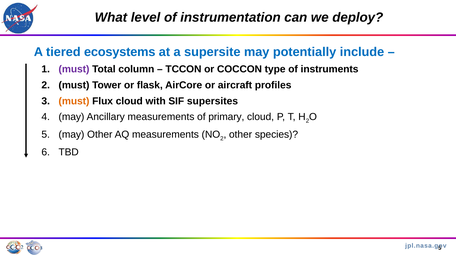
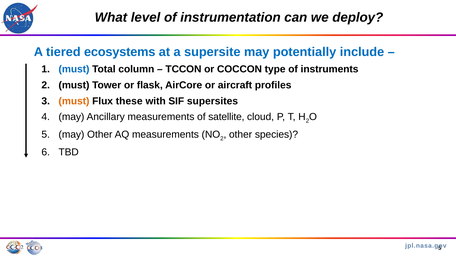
must at (74, 69) colour: purple -> blue
Flux cloud: cloud -> these
primary: primary -> satellite
